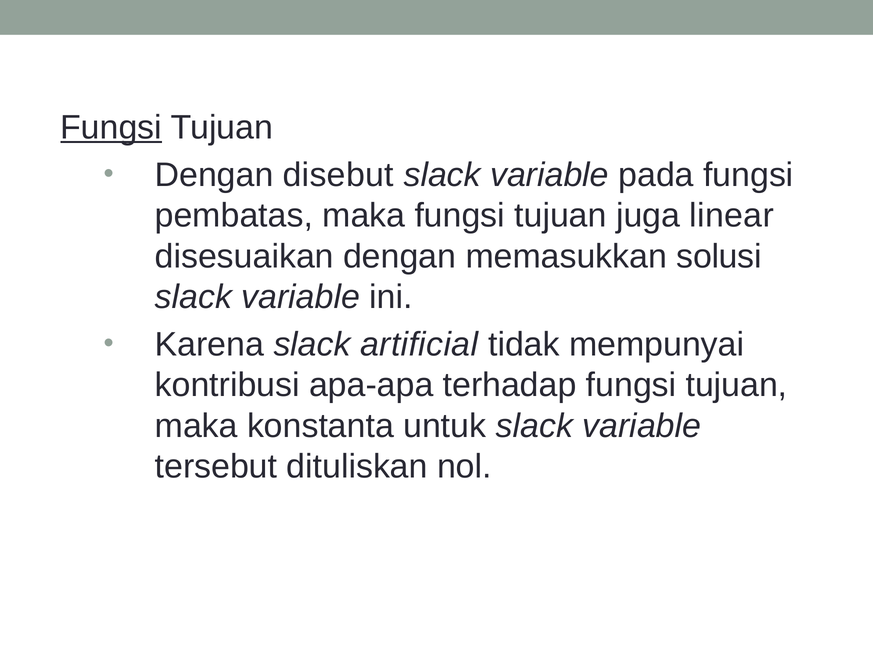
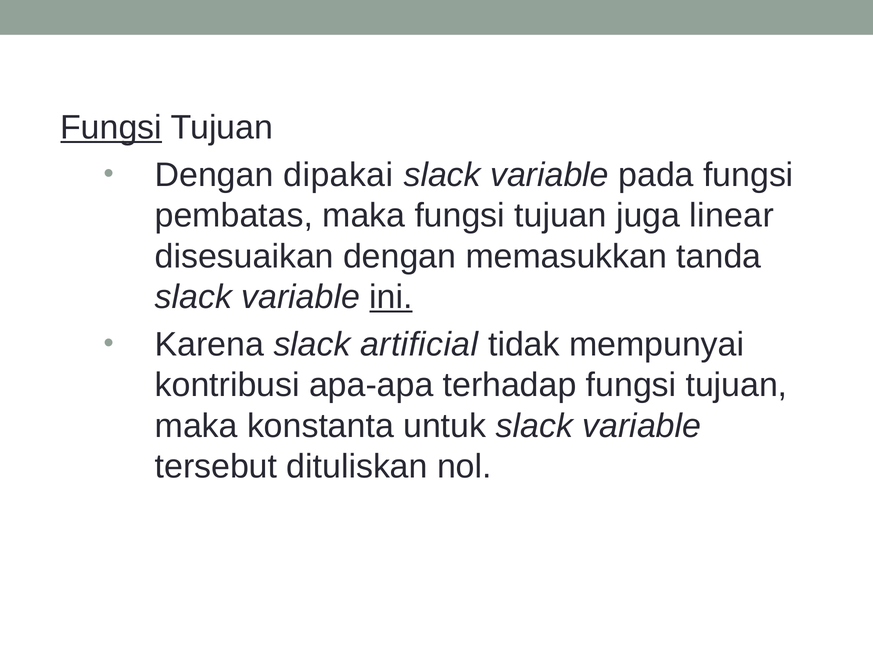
disebut: disebut -> dipakai
solusi: solusi -> tanda
ini underline: none -> present
